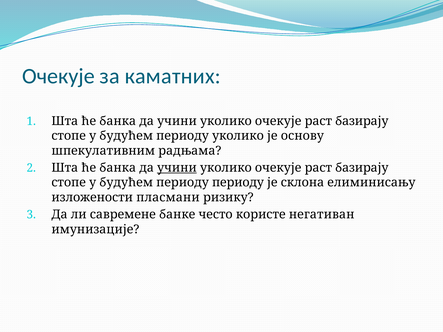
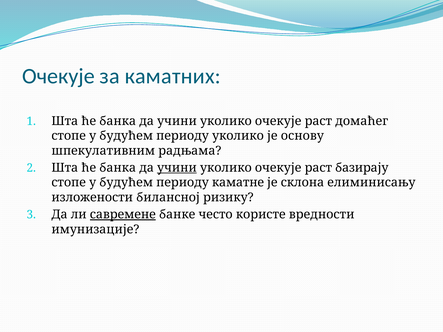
базирају at (362, 121): базирају -> домаћег
периоду периоду: периоду -> каматне
пласмани: пласмани -> билансној
савремене underline: none -> present
негативан: негативан -> вредности
